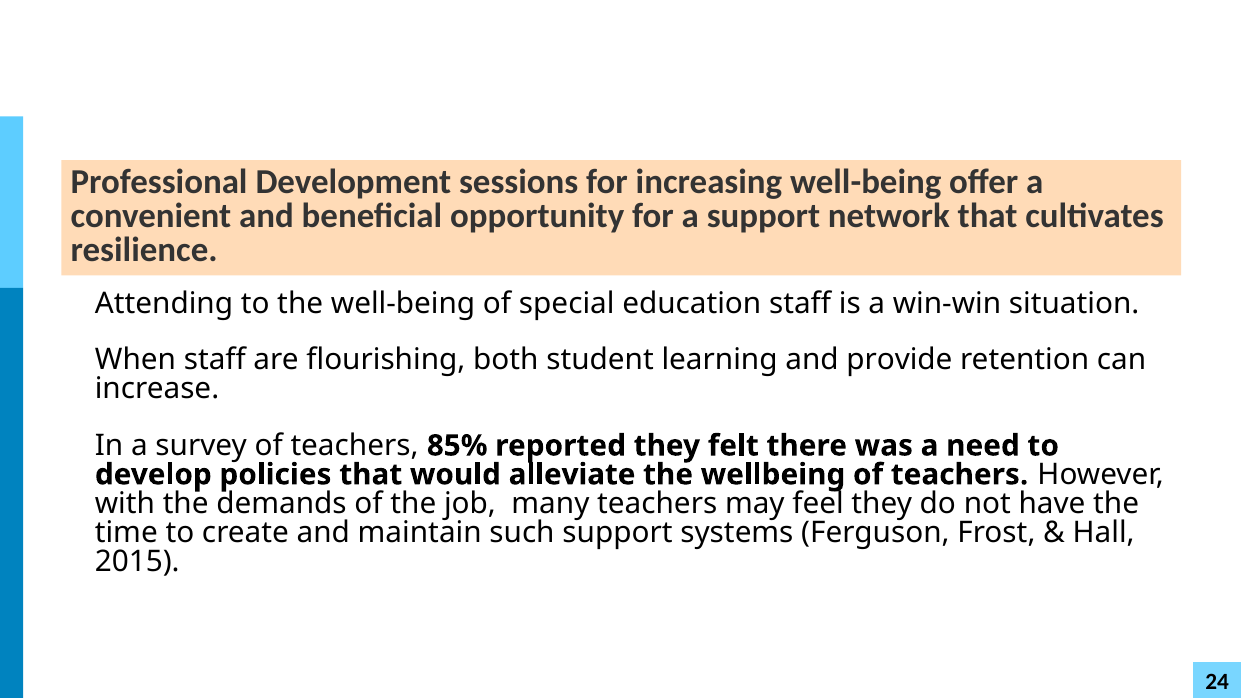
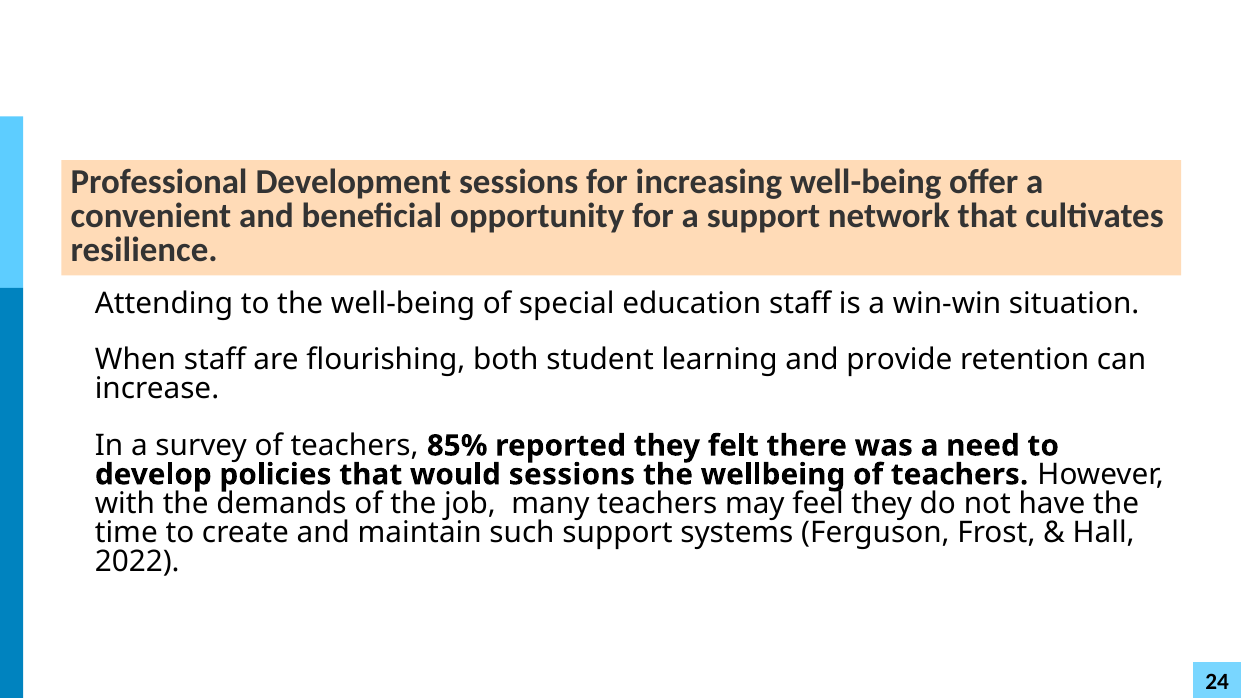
would alleviate: alleviate -> sessions
2015: 2015 -> 2022
